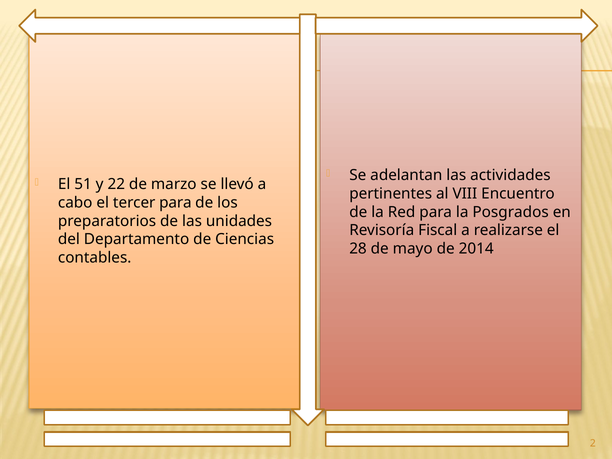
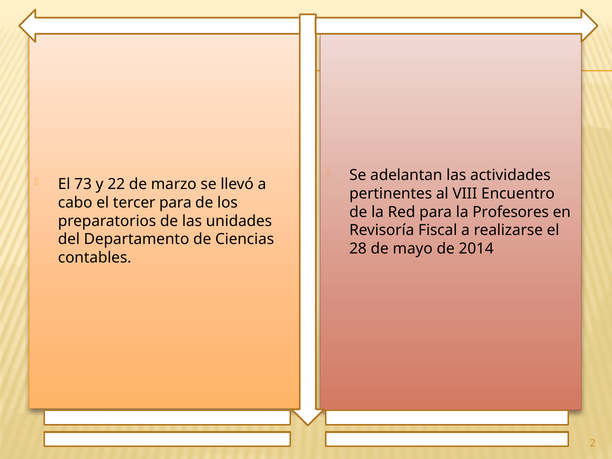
51: 51 -> 73
Posgrados: Posgrados -> Profesores
